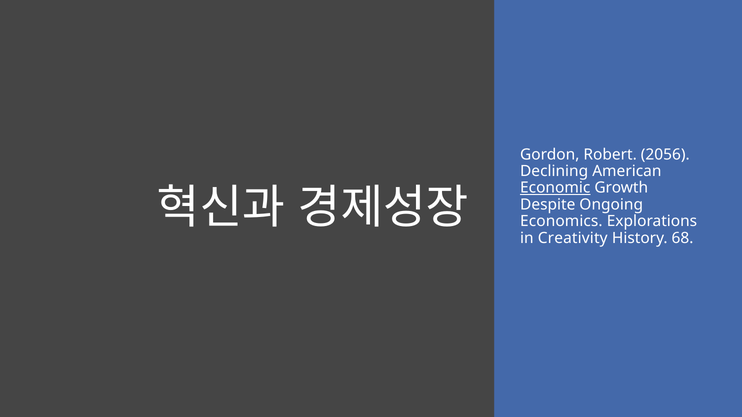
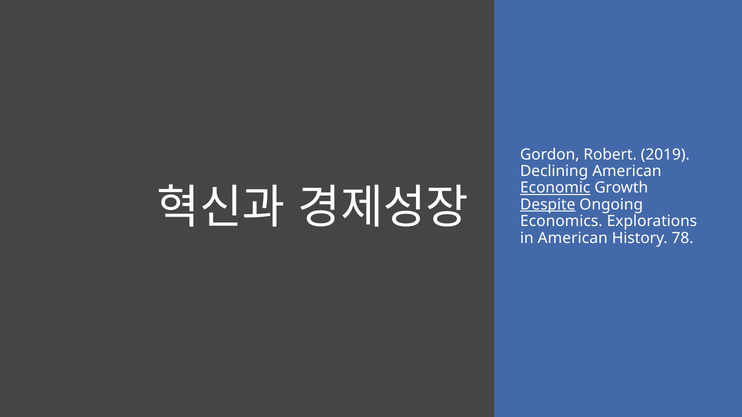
2056: 2056 -> 2019
Despite underline: none -> present
in Creativity: Creativity -> American
68: 68 -> 78
